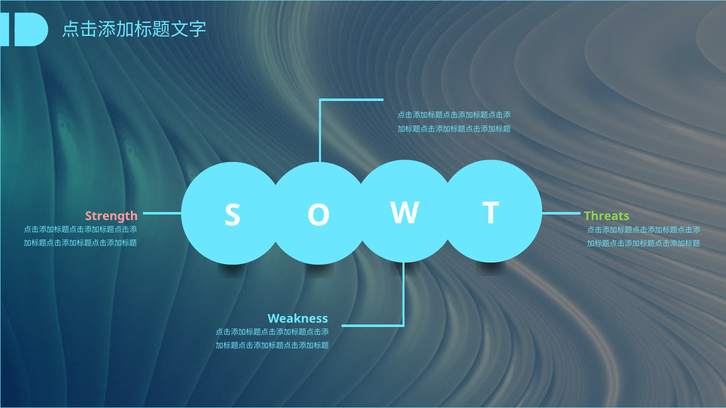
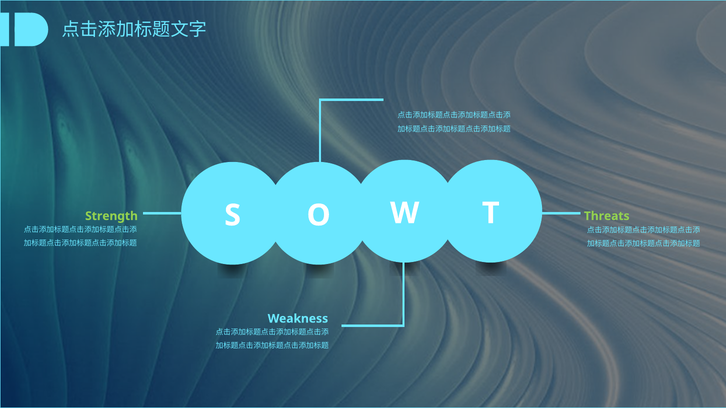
Strength colour: pink -> light green
